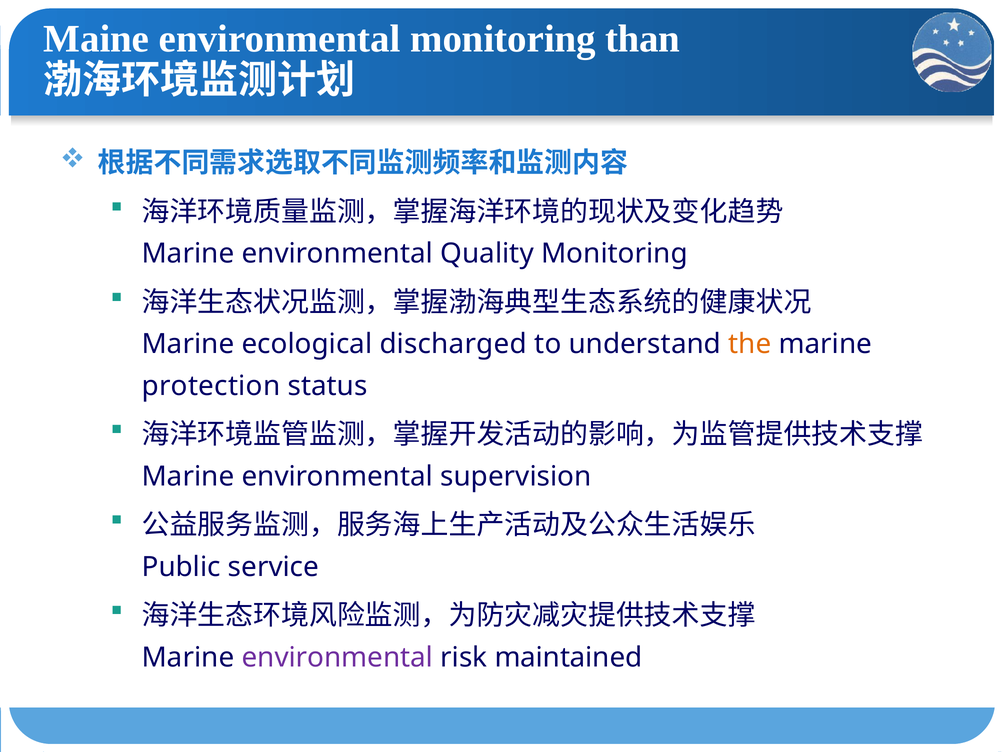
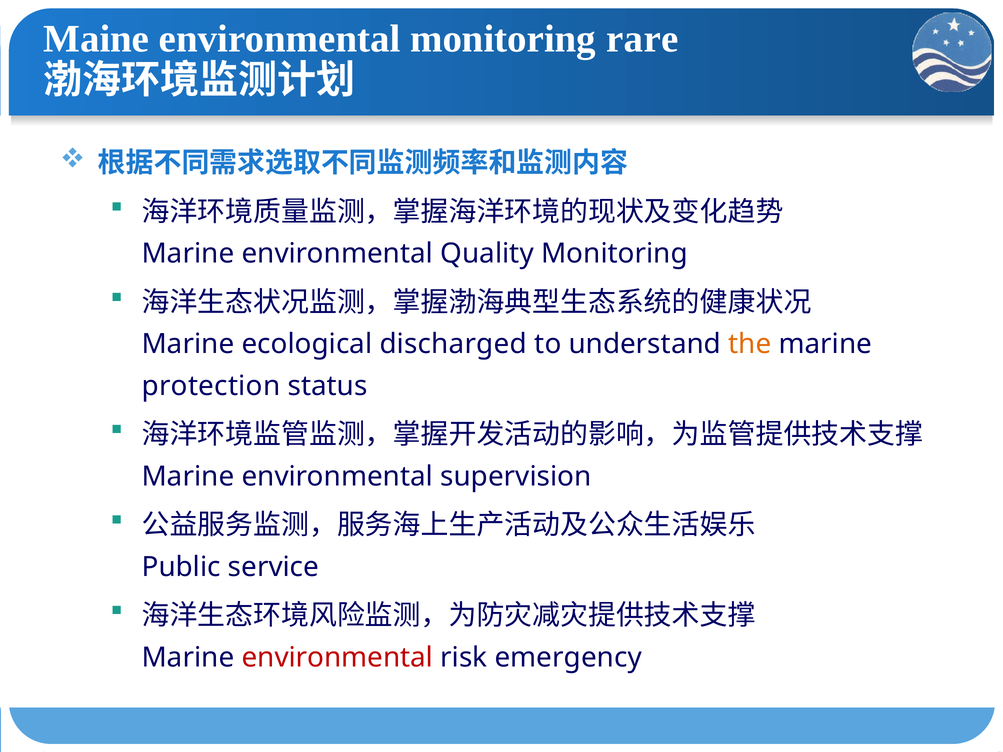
than: than -> rare
environmental at (337, 658) colour: purple -> red
maintained: maintained -> emergency
